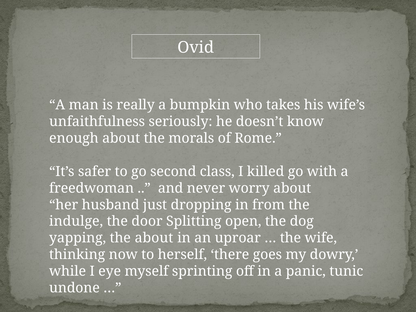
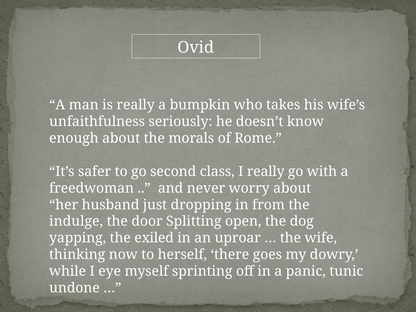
I killed: killed -> really
the about: about -> exiled
